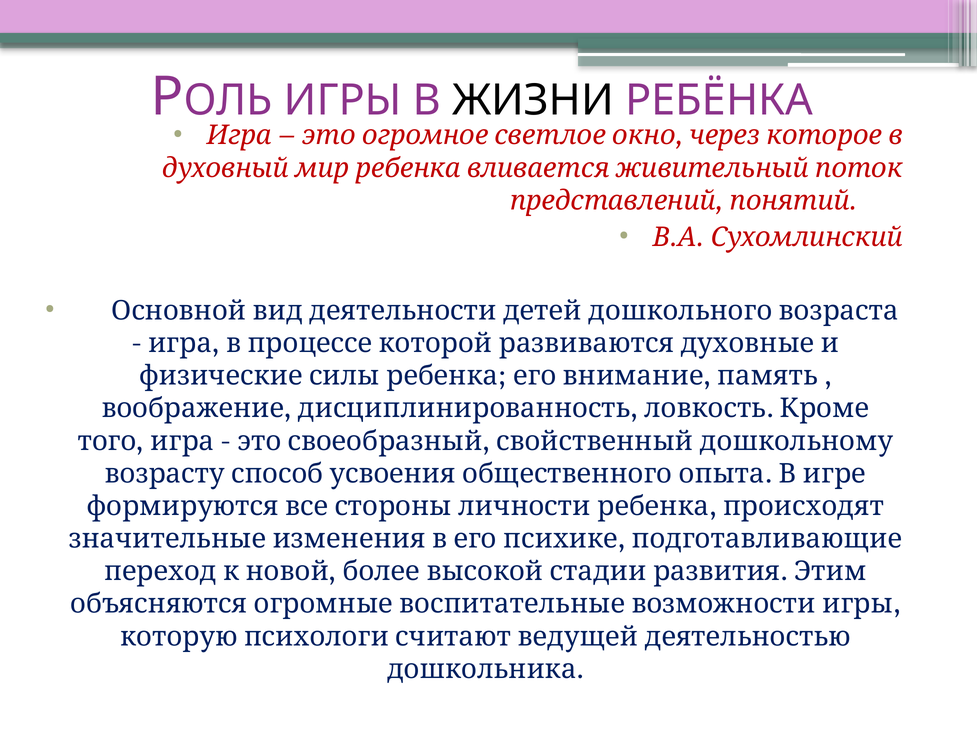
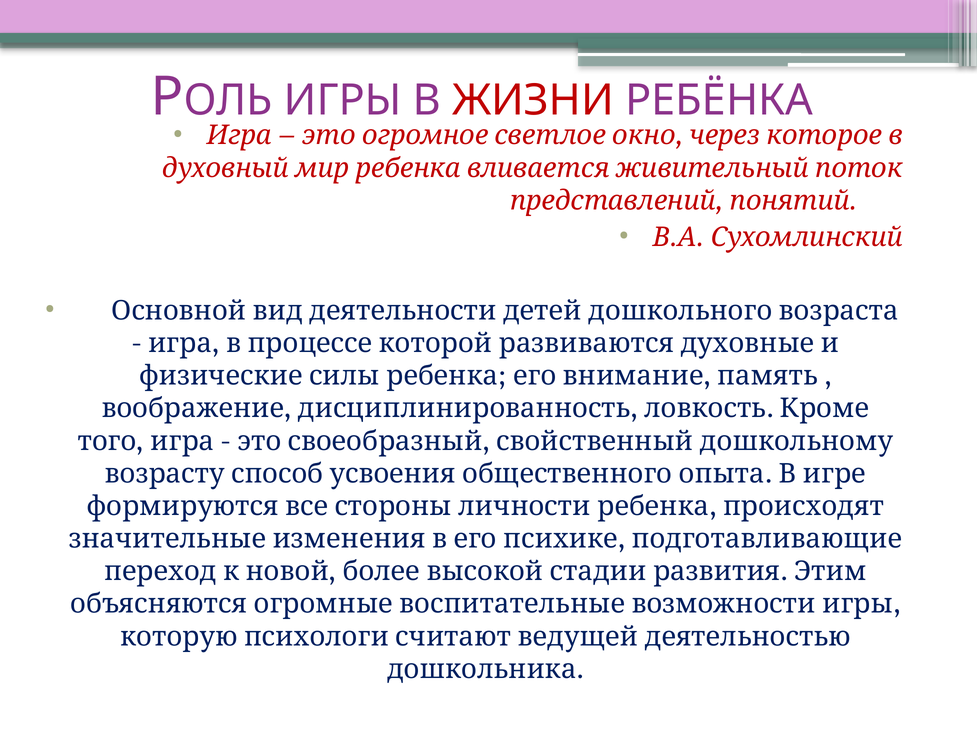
ЖИЗНИ colour: black -> red
